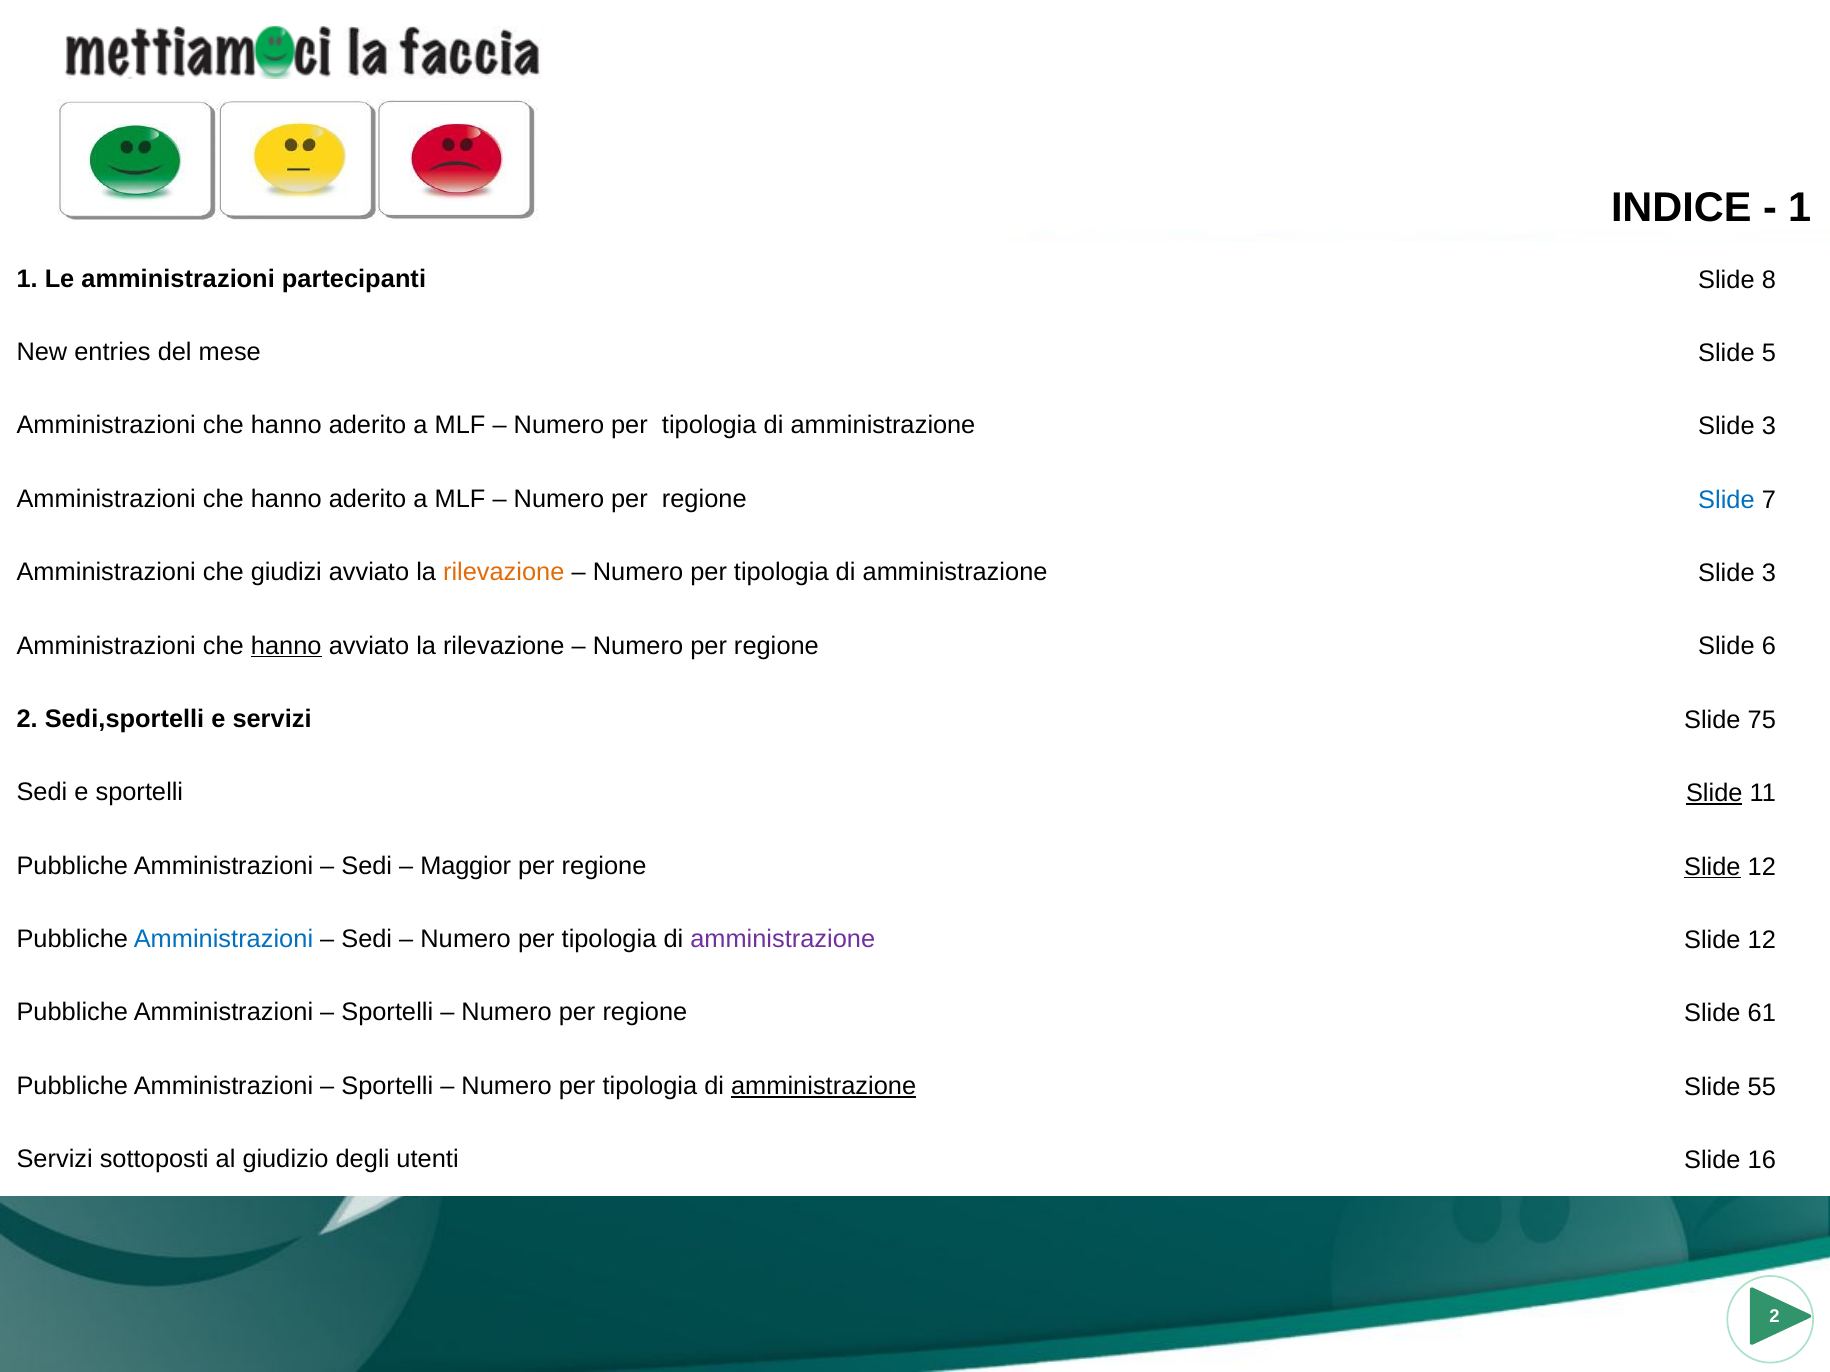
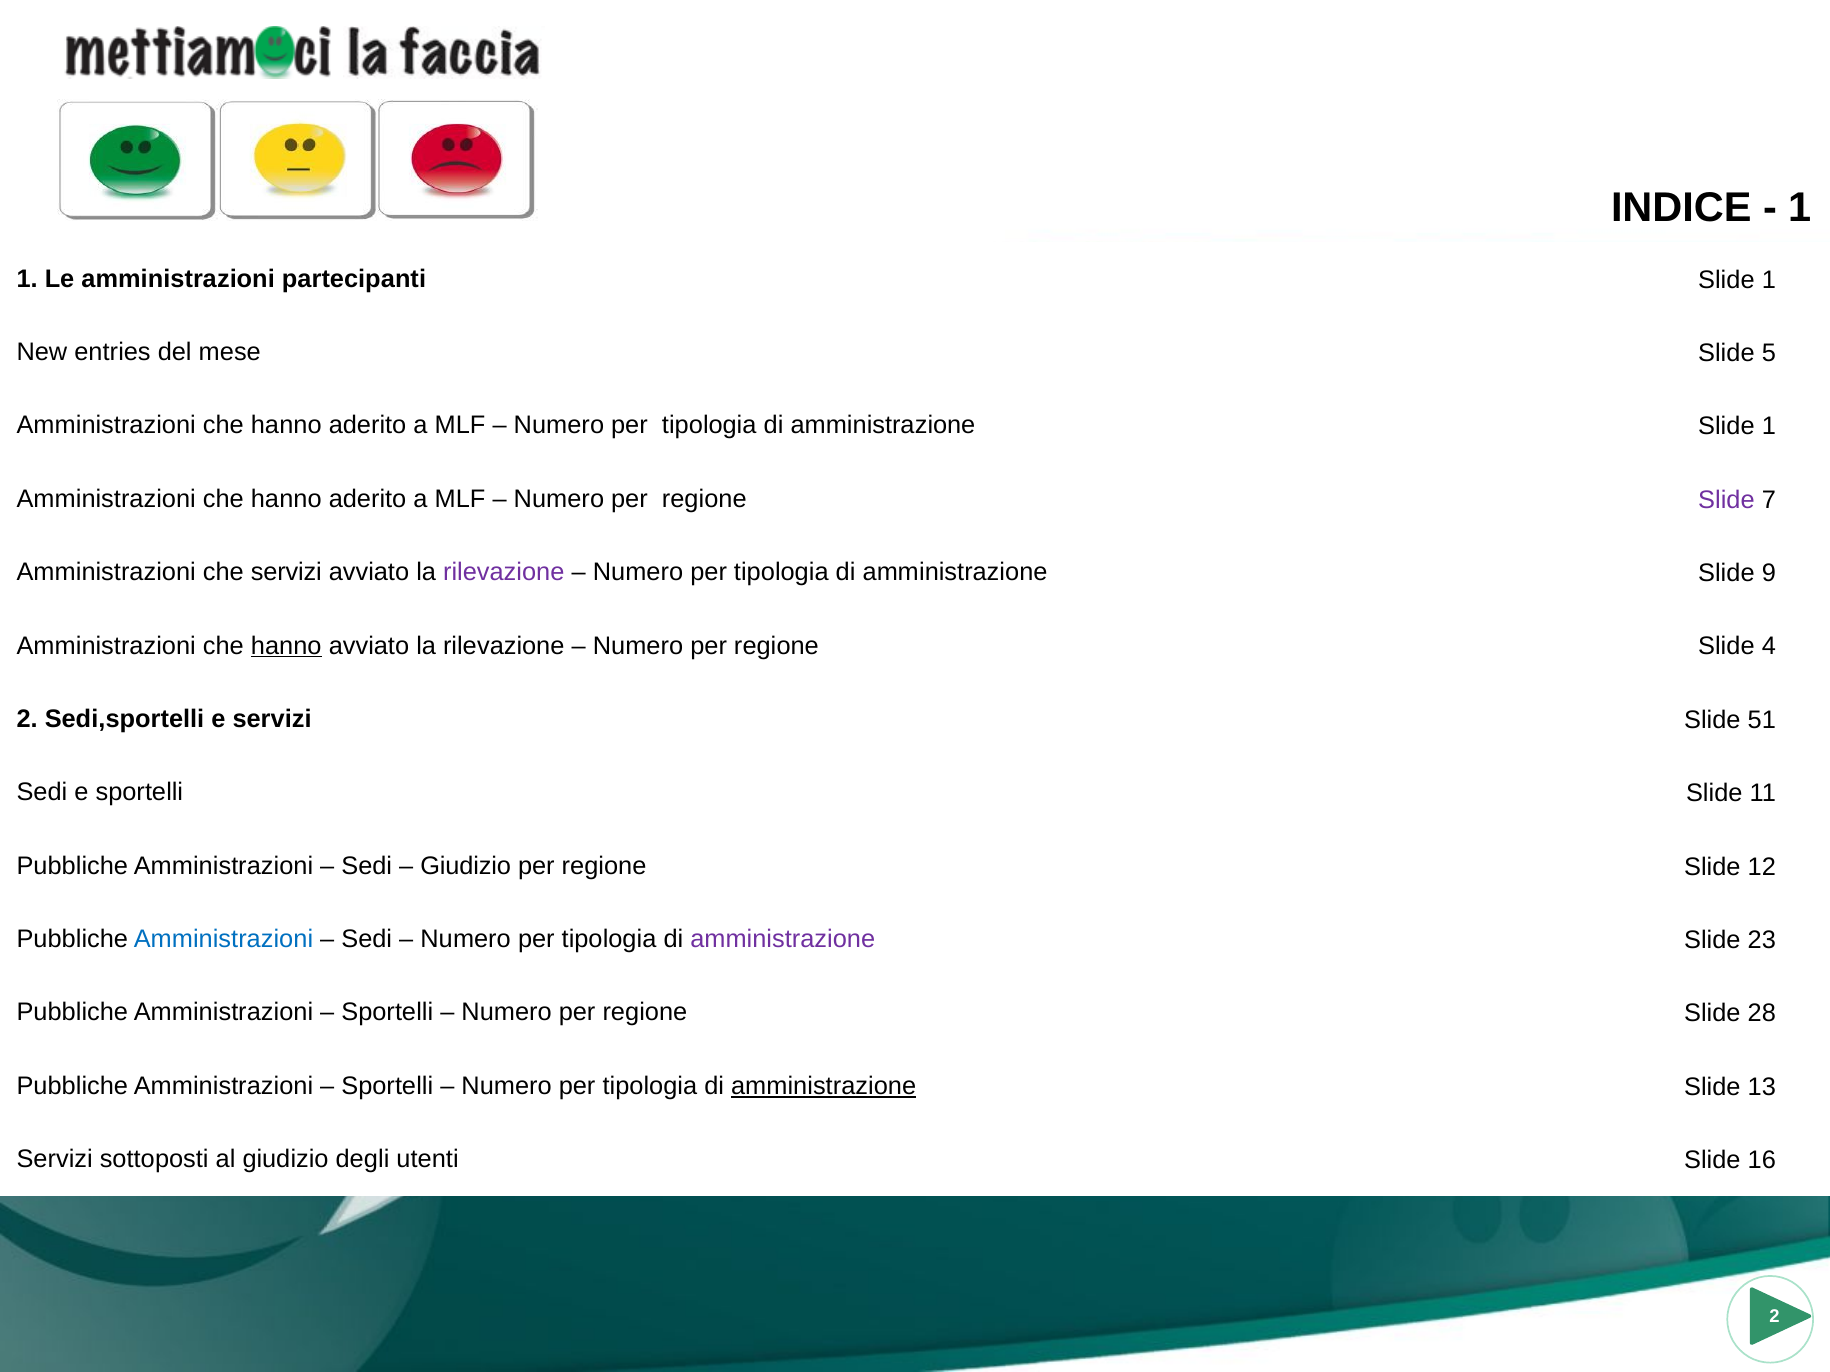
partecipanti Slide 8: 8 -> 1
3 at (1769, 427): 3 -> 1
Slide at (1726, 500) colour: blue -> purple
che giudizi: giudizi -> servizi
rilevazione at (504, 572) colour: orange -> purple
3 at (1769, 573): 3 -> 9
6: 6 -> 4
75: 75 -> 51
Slide at (1714, 794) underline: present -> none
Maggior at (466, 866): Maggior -> Giudizio
Slide at (1712, 867) underline: present -> none
12 at (1762, 940): 12 -> 23
61: 61 -> 28
55: 55 -> 13
